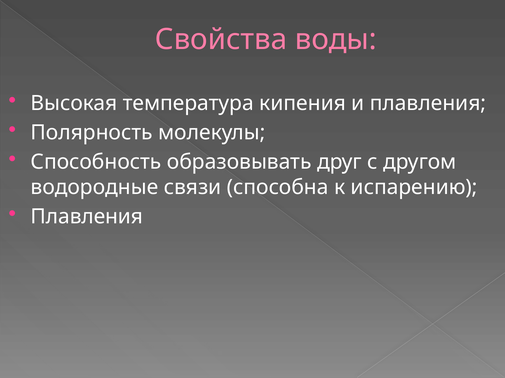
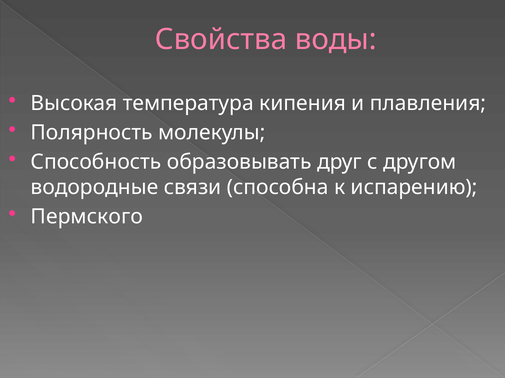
Плавления at (87, 217): Плавления -> Пермского
